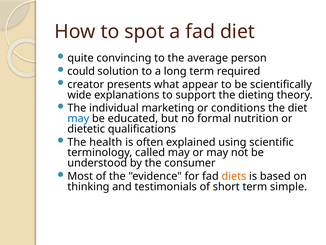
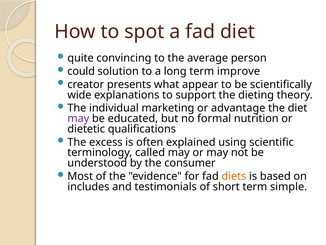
required: required -> improve
conditions: conditions -> advantage
may at (78, 118) colour: blue -> purple
health: health -> excess
thinking: thinking -> includes
